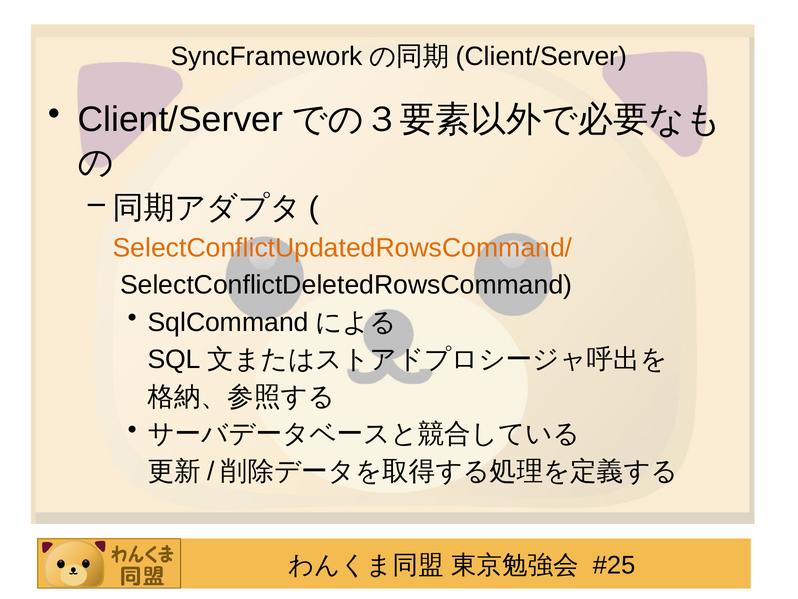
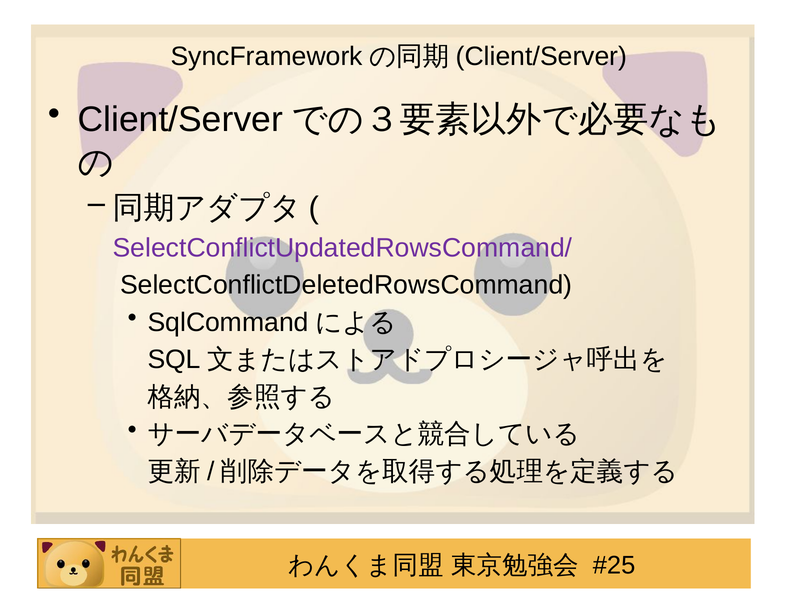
SelectConflictUpdatedRowsCommand/ colour: orange -> purple
